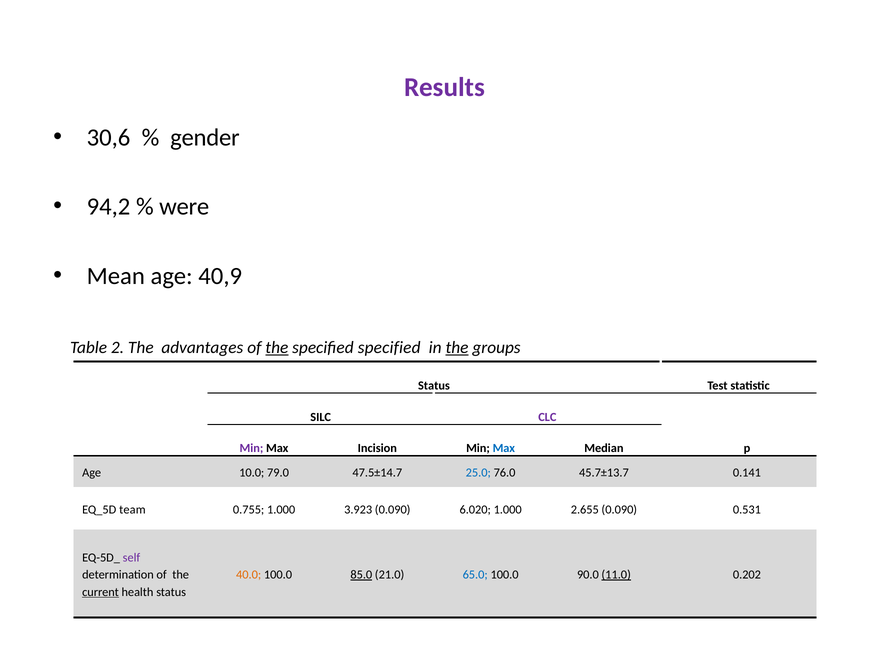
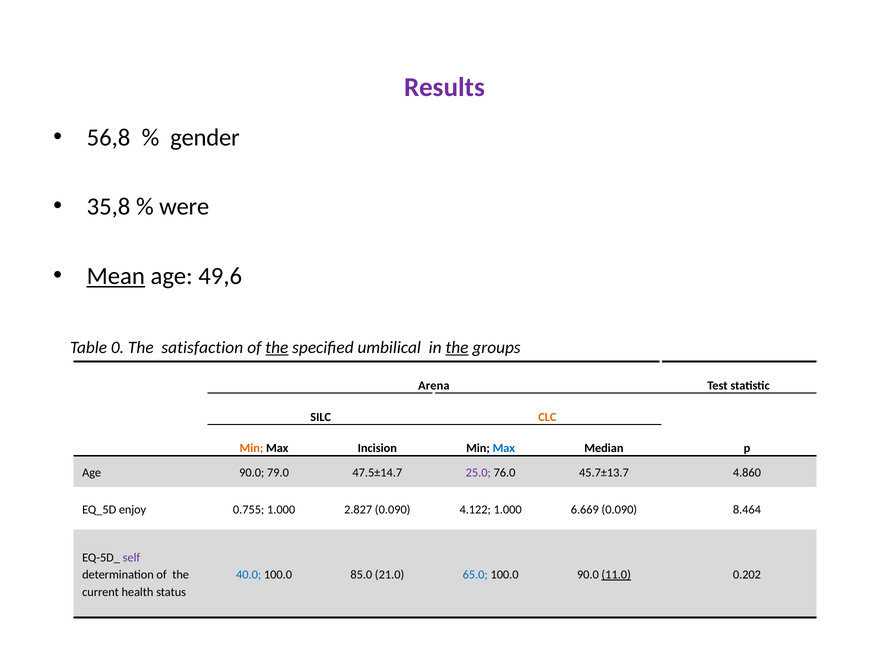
30,6: 30,6 -> 56,8
94,2: 94,2 -> 35,8
Mean underline: none -> present
40,9: 40,9 -> 49,6
2: 2 -> 0
advantages: advantages -> satisfaction
specified specified: specified -> umbilical
Status at (434, 385): Status -> Arena
CLC colour: purple -> orange
Min at (251, 448) colour: purple -> orange
Age 10.0: 10.0 -> 90.0
25.0 colour: blue -> purple
0.141: 0.141 -> 4.860
team: team -> enjoy
3.923: 3.923 -> 2.827
6.020: 6.020 -> 4.122
2.655: 2.655 -> 6.669
0.531: 0.531 -> 8.464
40.0 colour: orange -> blue
85.0 underline: present -> none
current underline: present -> none
